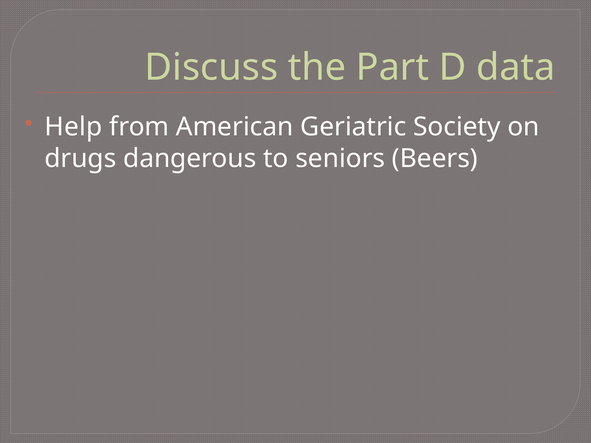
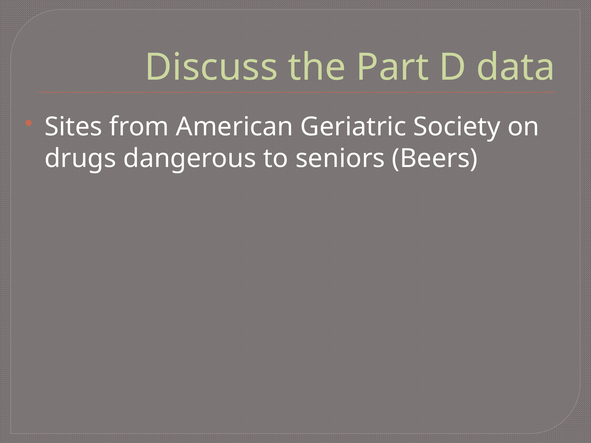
Help: Help -> Sites
